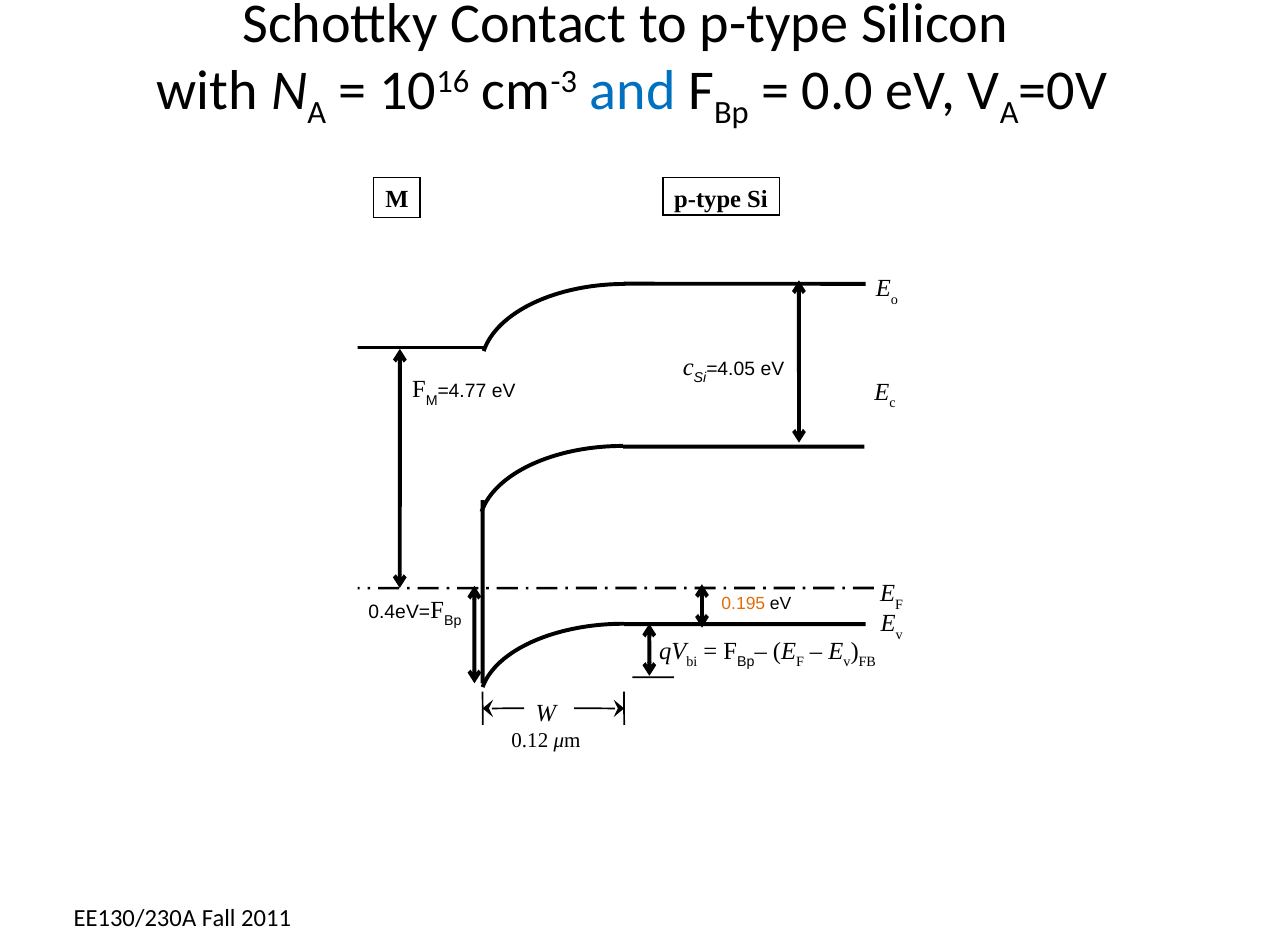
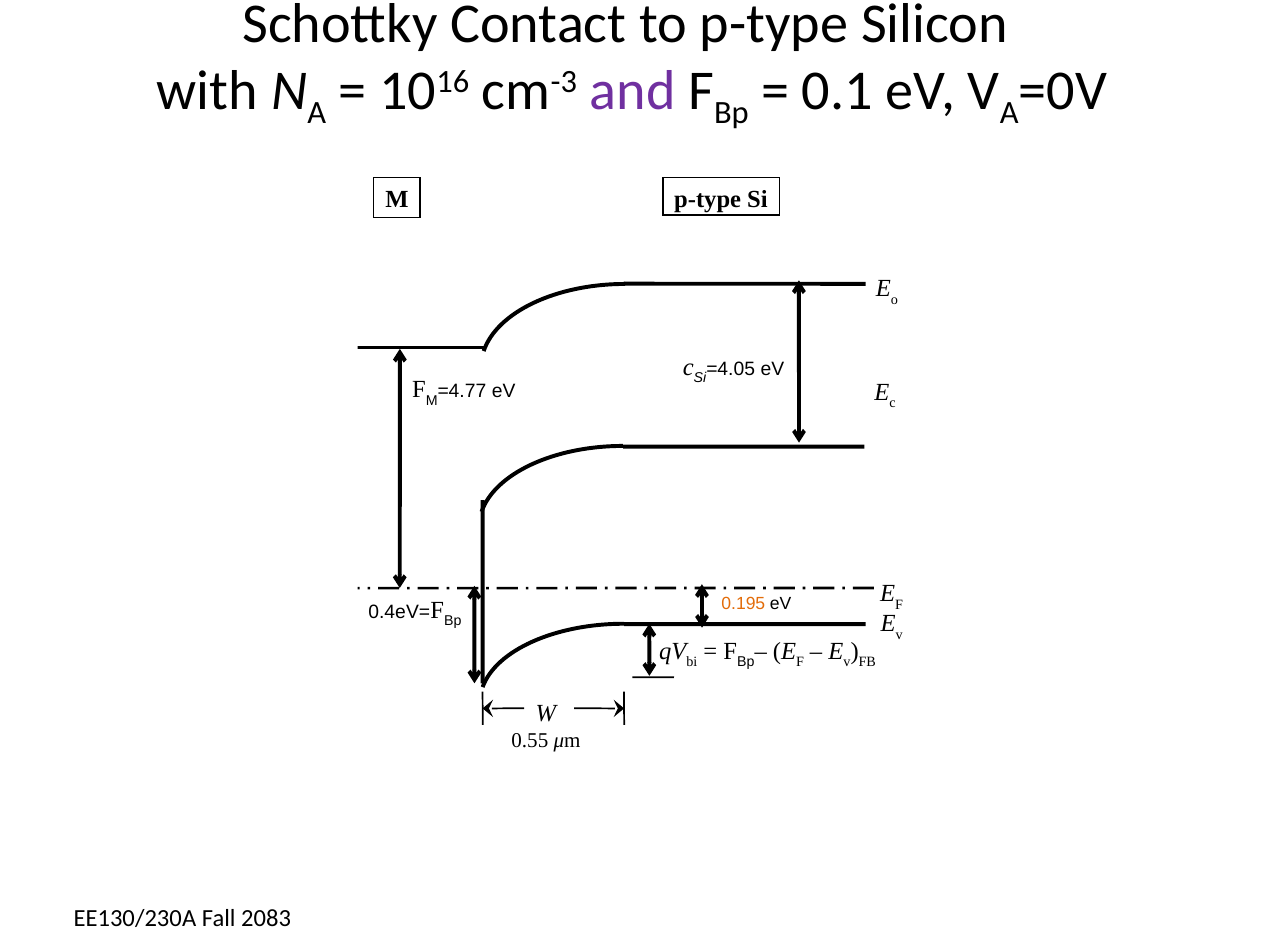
and colour: blue -> purple
0.0: 0.0 -> 0.1
0.12: 0.12 -> 0.55
2011: 2011 -> 2083
